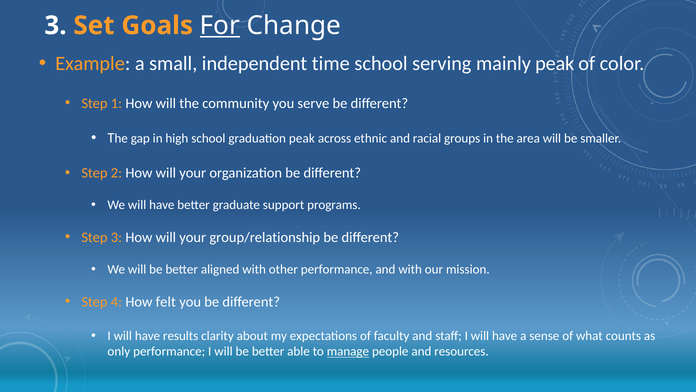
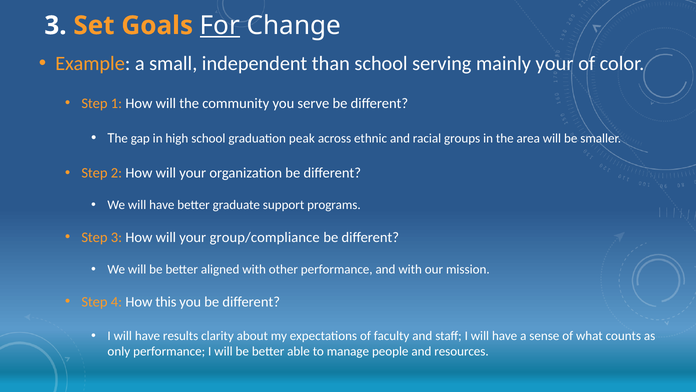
time: time -> than
mainly peak: peak -> your
group/relationship: group/relationship -> group/compliance
felt: felt -> this
manage underline: present -> none
